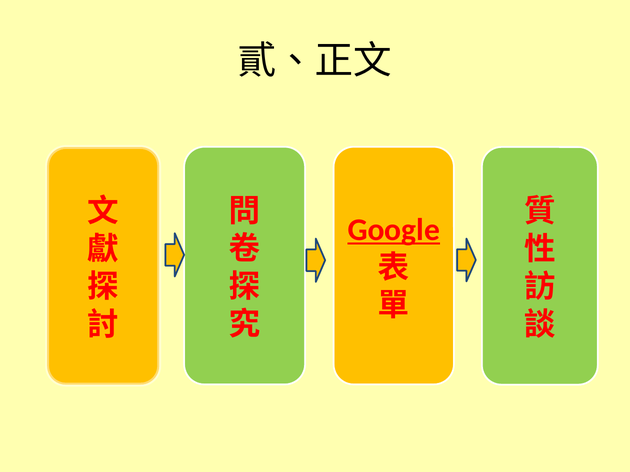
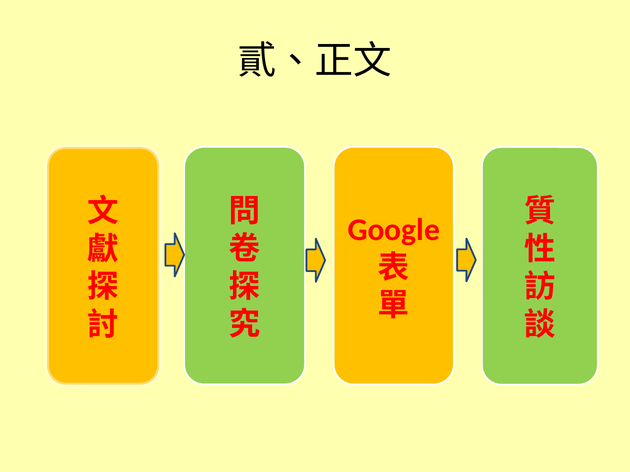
Google underline: present -> none
